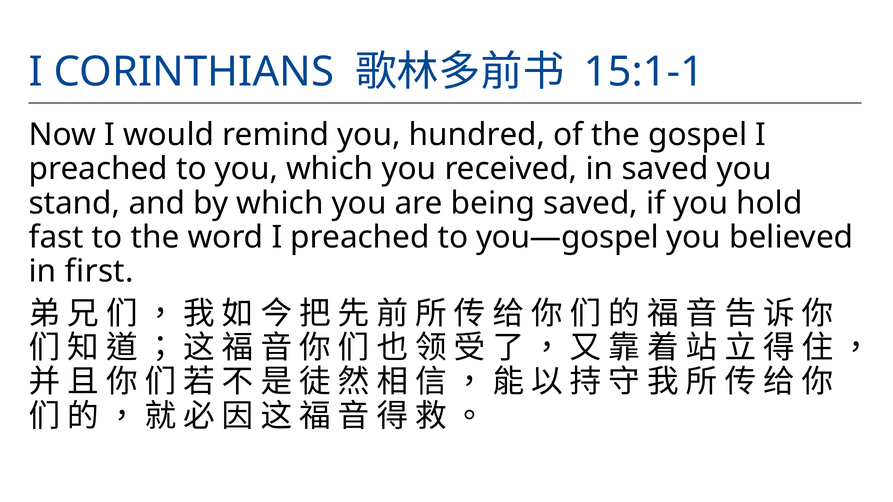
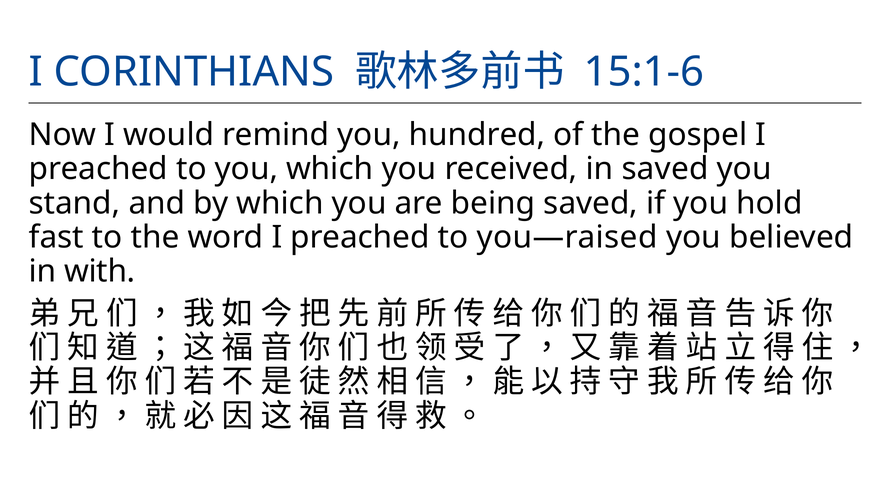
15:1-1: 15:1-1 -> 15:1-6
you—gospel: you—gospel -> you—raised
first: first -> with
